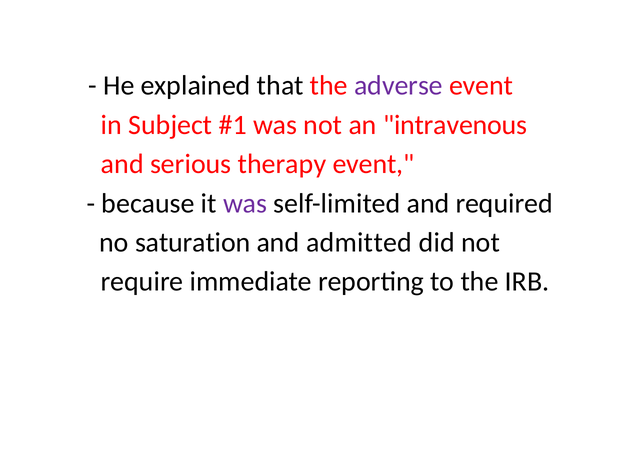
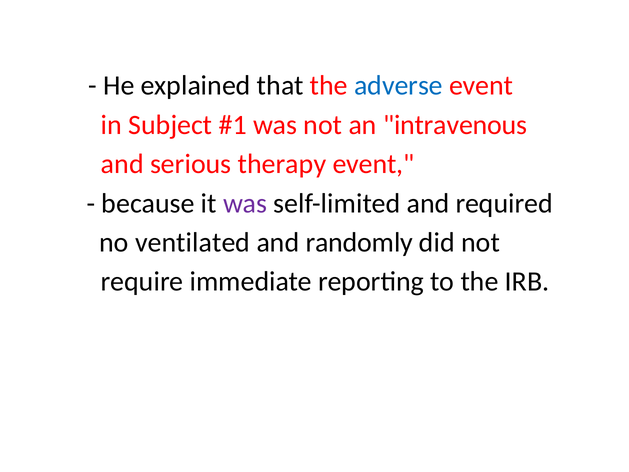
adverse colour: purple -> blue
saturation: saturation -> ventilated
admitted: admitted -> randomly
